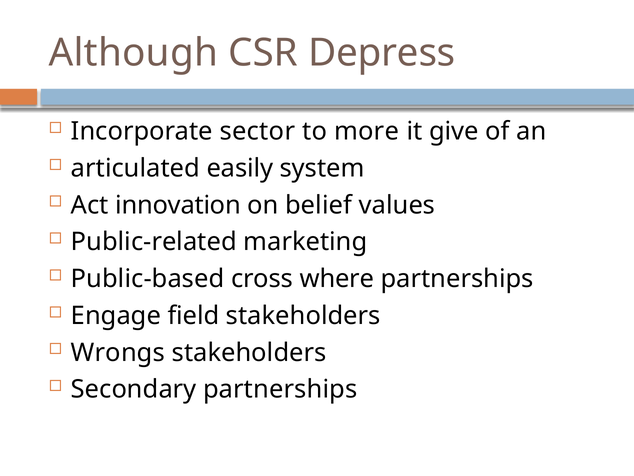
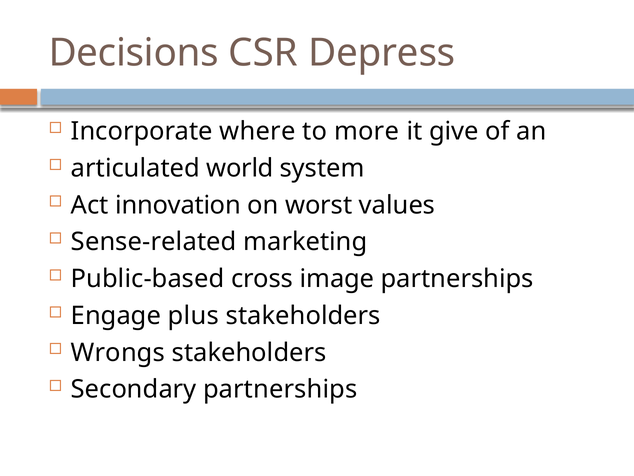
Although: Although -> Decisions
sector: sector -> where
easily: easily -> world
belief: belief -> worst
Public-related: Public-related -> Sense-related
where: where -> image
field: field -> plus
